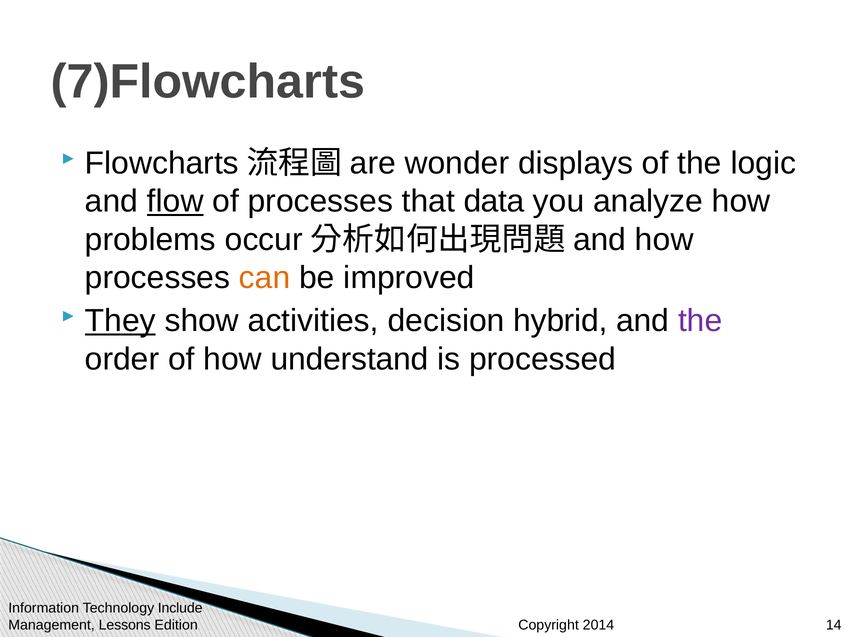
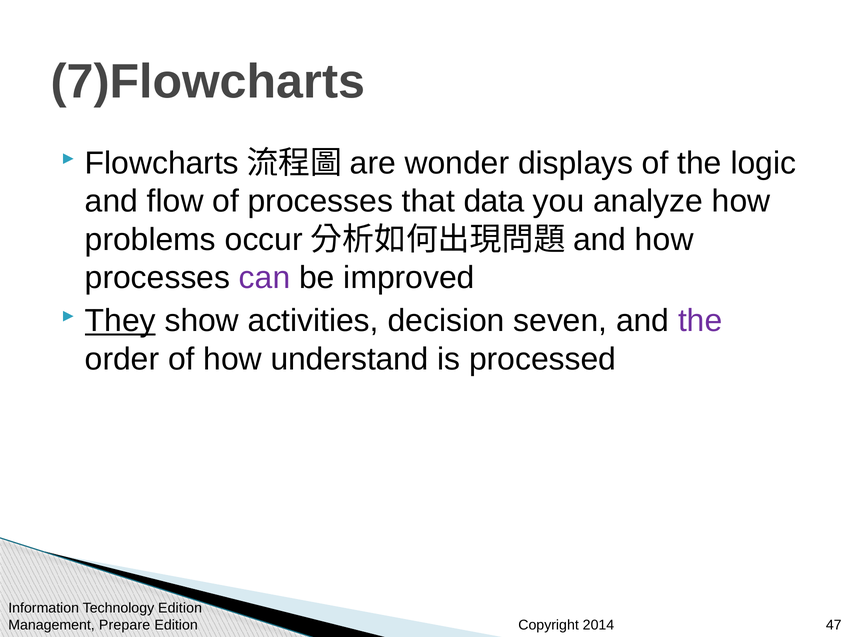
flow underline: present -> none
can colour: orange -> purple
hybrid: hybrid -> seven
Technology Include: Include -> Edition
Lessons: Lessons -> Prepare
14: 14 -> 47
